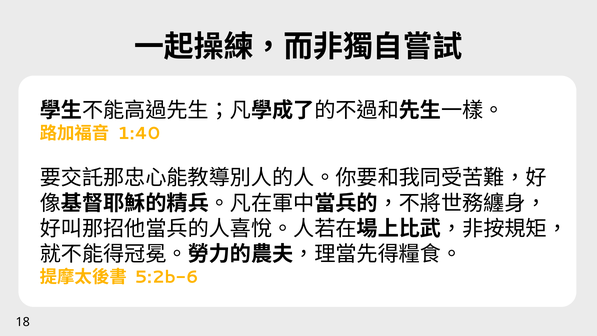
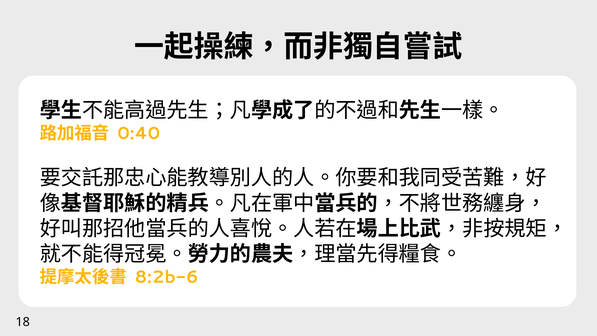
1:40: 1:40 -> 0:40
5:2b-6: 5:2b-6 -> 8:2b-6
